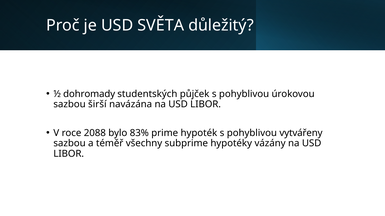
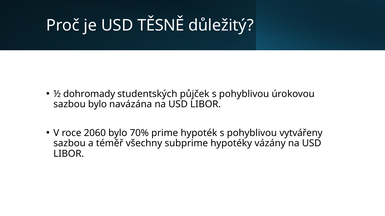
SVĚTA: SVĚTA -> TĚSNĚ
sazbou širší: širší -> bylo
2088: 2088 -> 2060
83%: 83% -> 70%
